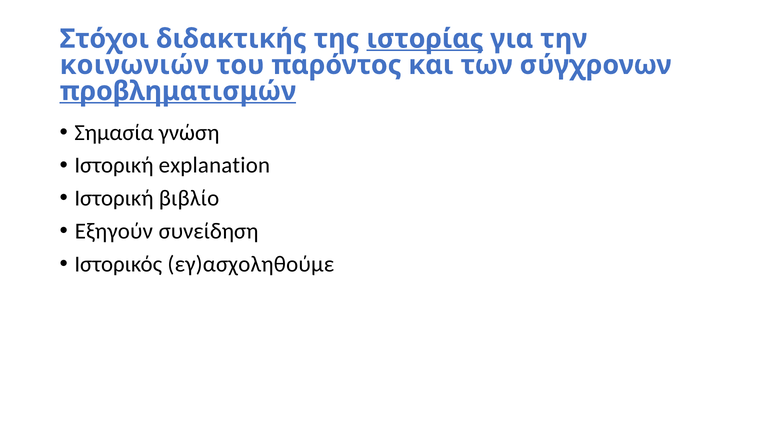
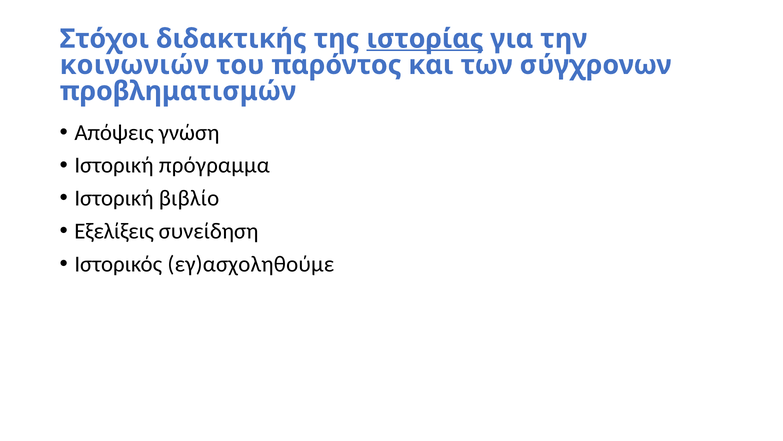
προβληματισμών underline: present -> none
Σημασία: Σημασία -> Απόψεις
explanation: explanation -> πρόγραμμα
Εξηγούν: Εξηγούν -> Εξελίξεις
